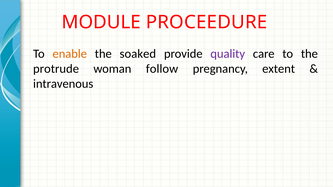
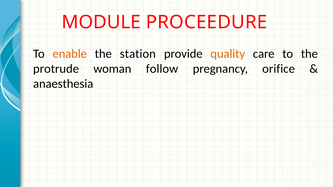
soaked: soaked -> station
quality colour: purple -> orange
extent: extent -> orifice
intravenous: intravenous -> anaesthesia
